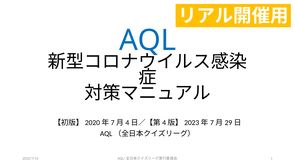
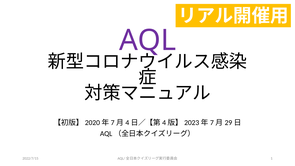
AQL colour: blue -> purple
